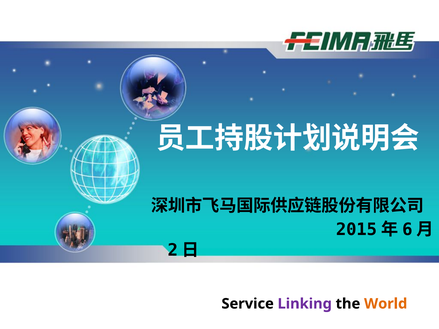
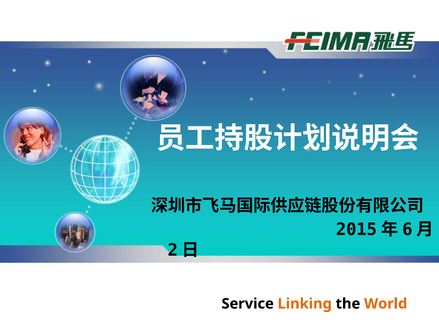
Linking colour: purple -> orange
